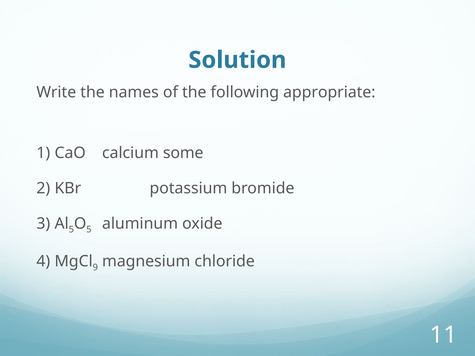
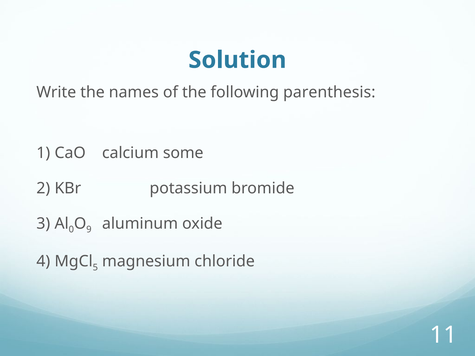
appropriate: appropriate -> parenthesis
5 at (71, 230): 5 -> 0
5 at (89, 230): 5 -> 9
9: 9 -> 5
